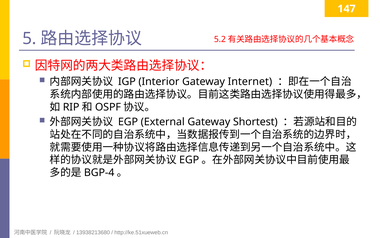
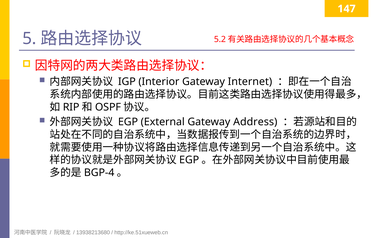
Shortest: Shortest -> Address
